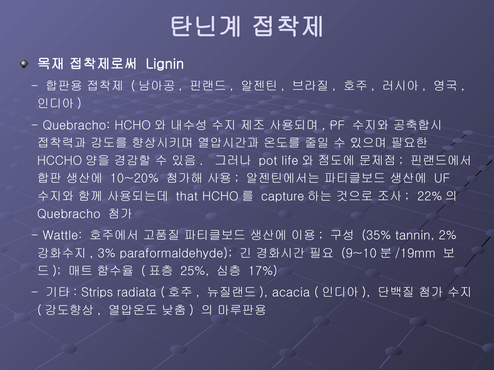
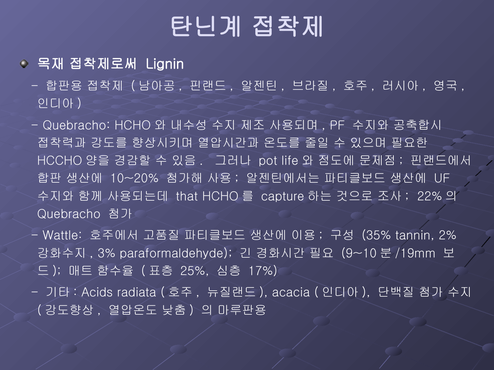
Strips: Strips -> Acids
